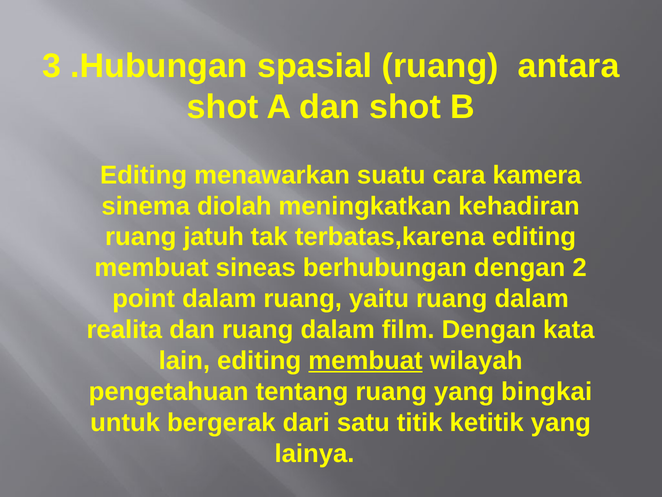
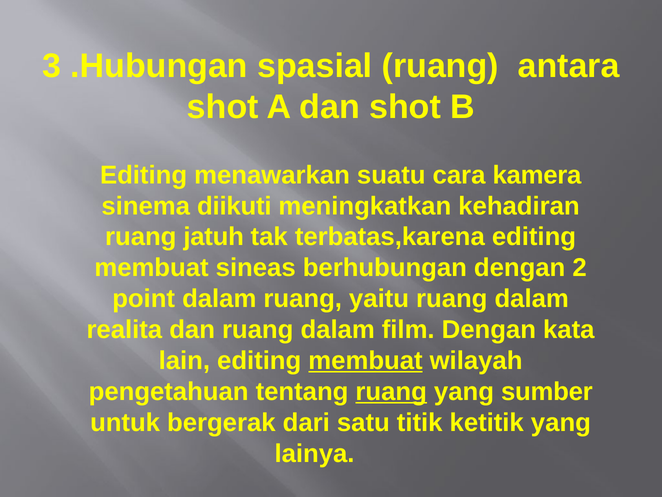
diolah: diolah -> diikuti
ruang at (391, 391) underline: none -> present
bingkai: bingkai -> sumber
